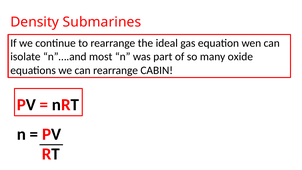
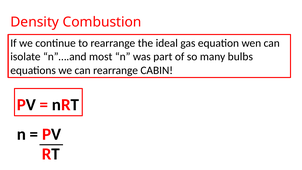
Submarines: Submarines -> Combustion
oxide: oxide -> bulbs
